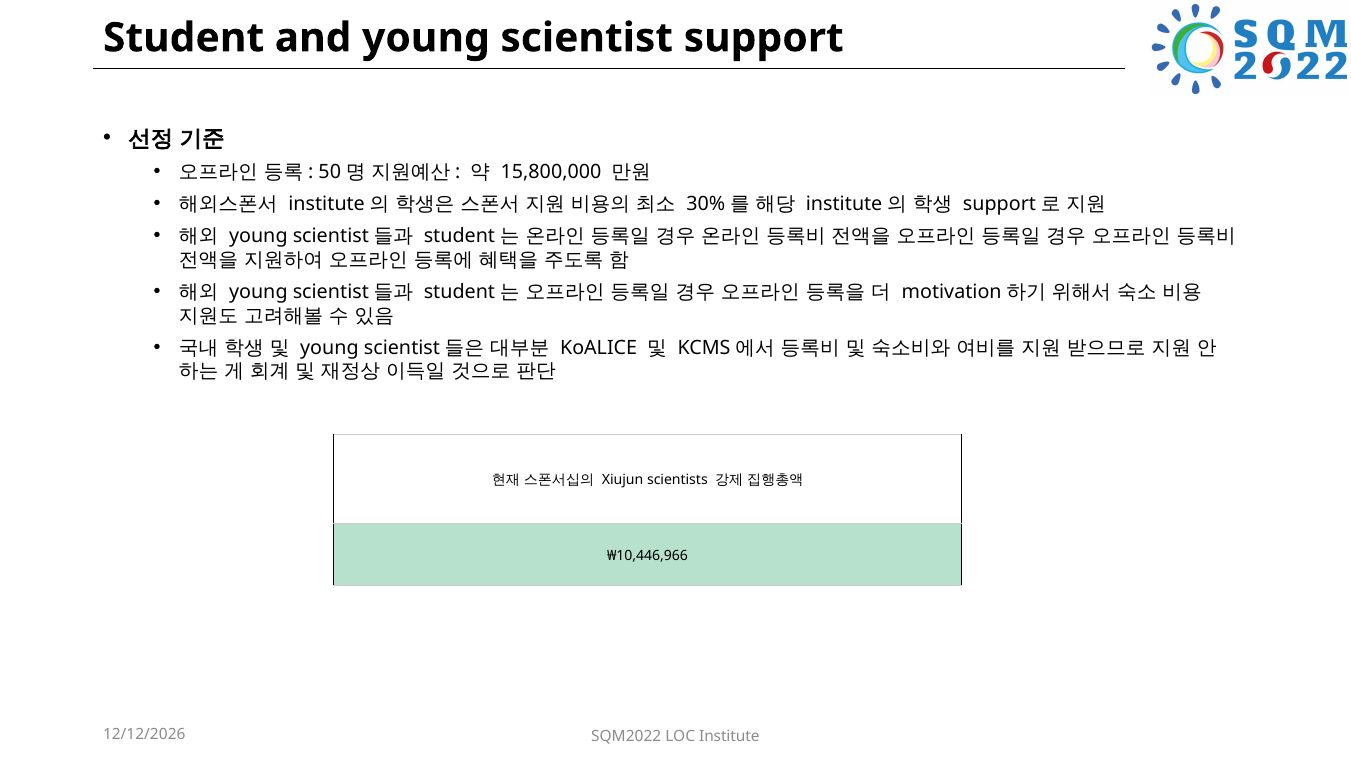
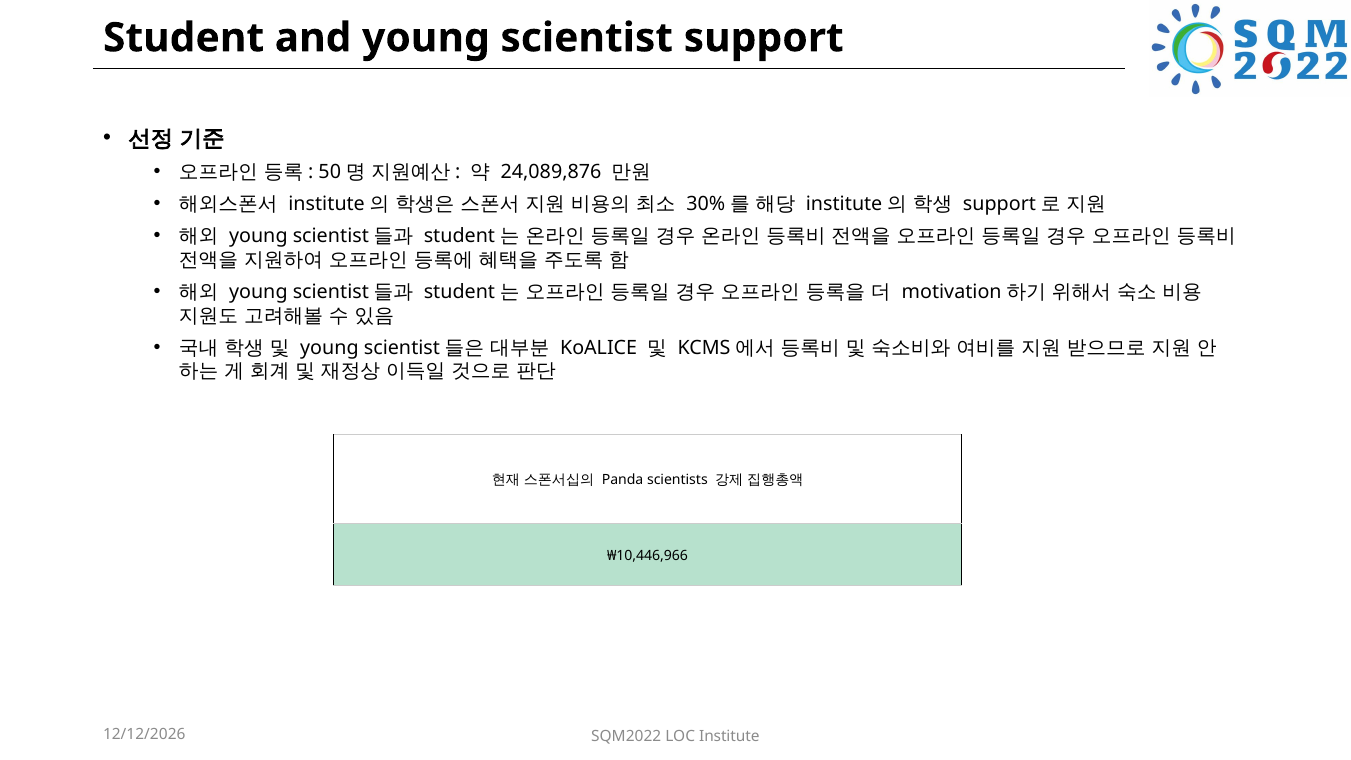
15,800,000: 15,800,000 -> 24,089,876
Xiujun: Xiujun -> Panda
